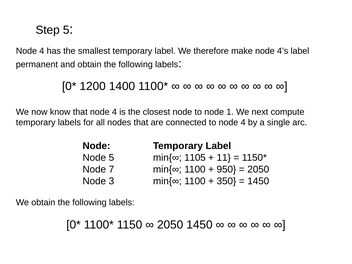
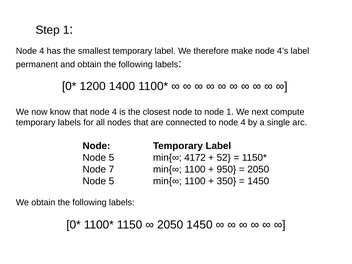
Step 5: 5 -> 1
1105: 1105 -> 4172
11: 11 -> 52
3 at (111, 181): 3 -> 5
